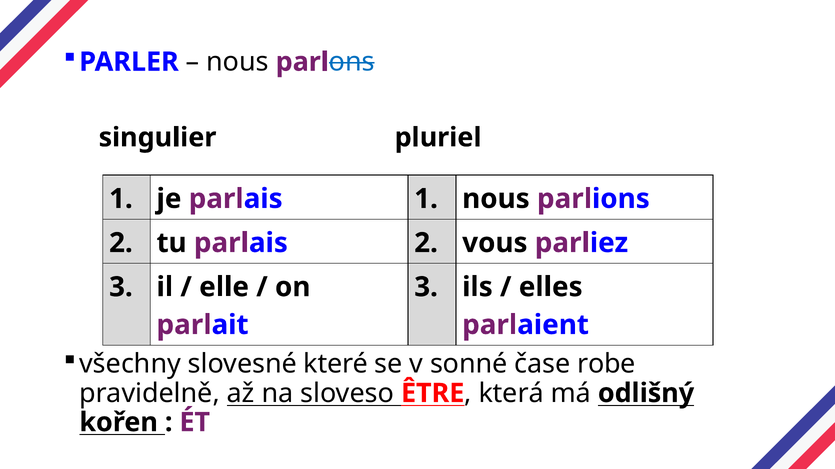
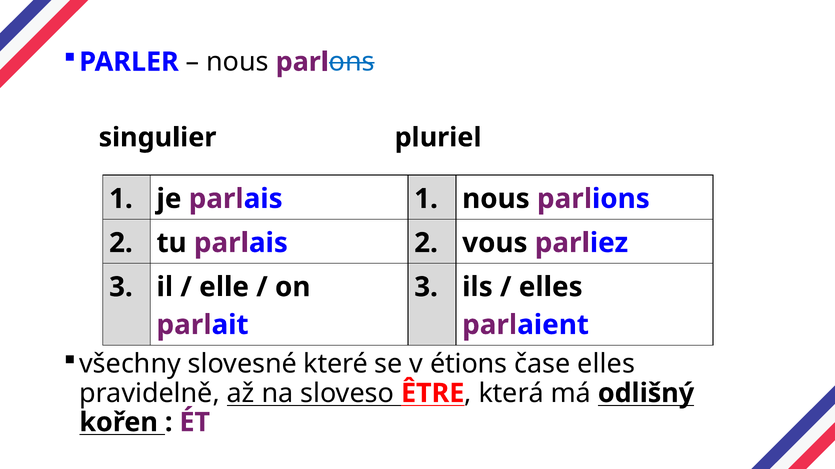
sonné: sonné -> étions
čase robe: robe -> elles
